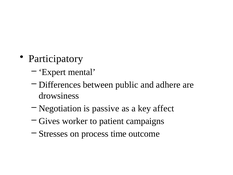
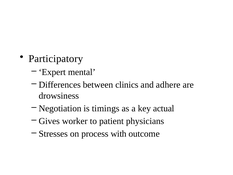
public: public -> clinics
passive: passive -> timings
affect: affect -> actual
campaigns: campaigns -> physicians
time: time -> with
